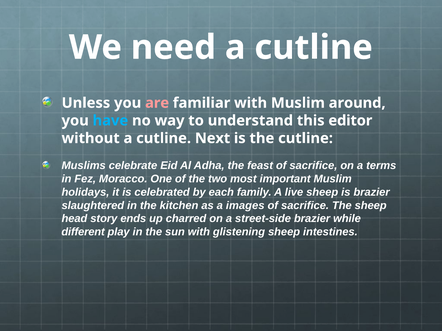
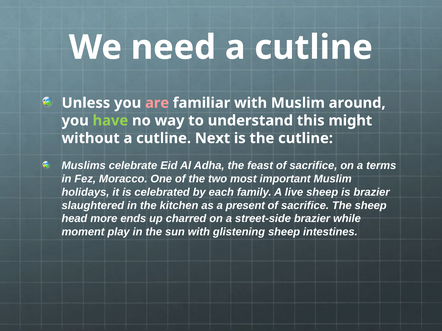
have colour: light blue -> light green
editor: editor -> might
images: images -> present
story: story -> more
different: different -> moment
